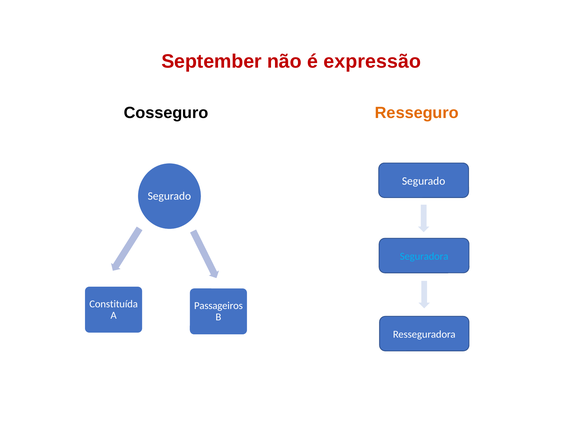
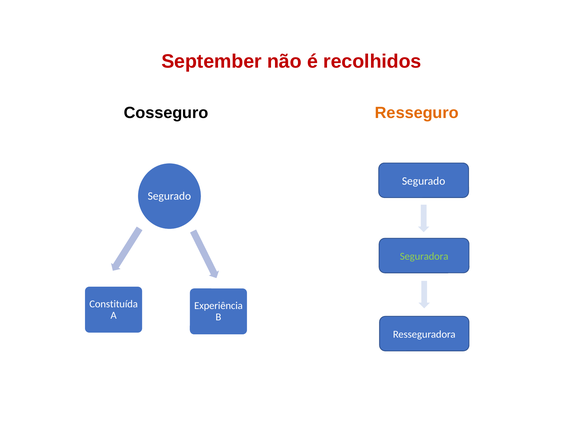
expressão: expressão -> recolhidos
Seguradora colour: light blue -> light green
Passageiros: Passageiros -> Experiência
